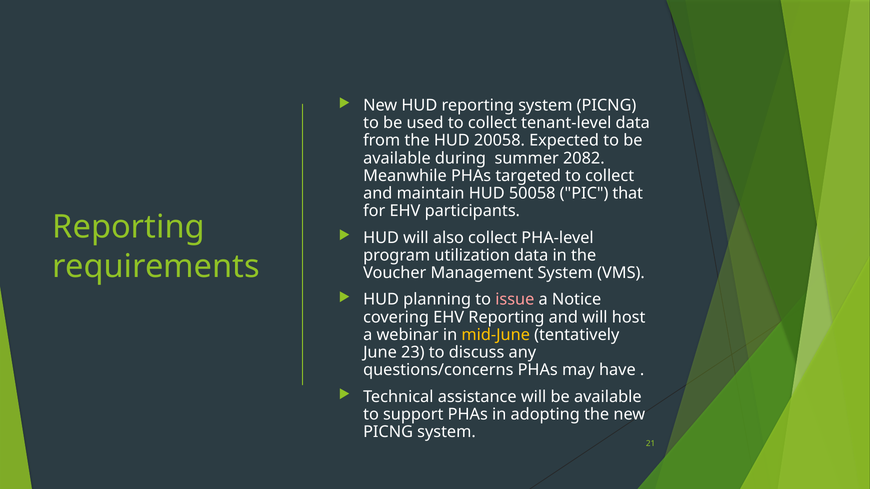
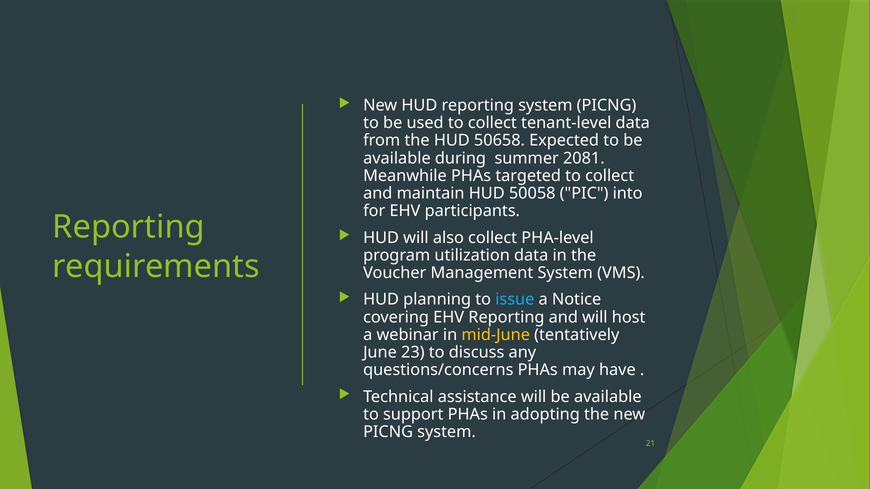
20058: 20058 -> 50658
2082: 2082 -> 2081
that: that -> into
issue colour: pink -> light blue
